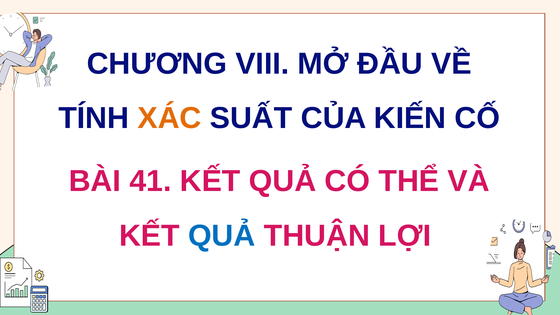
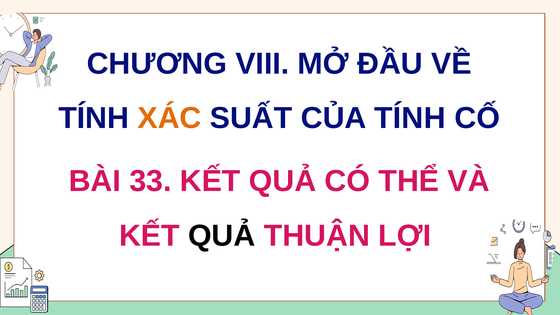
CỦA KIẾN: KIẾN -> TÍNH
41: 41 -> 33
QUẢ at (222, 236) colour: blue -> black
